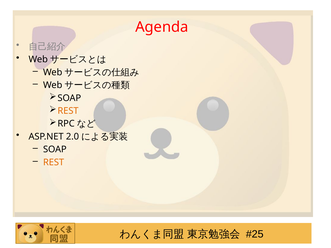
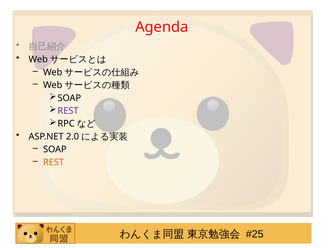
REST at (68, 111) colour: orange -> purple
